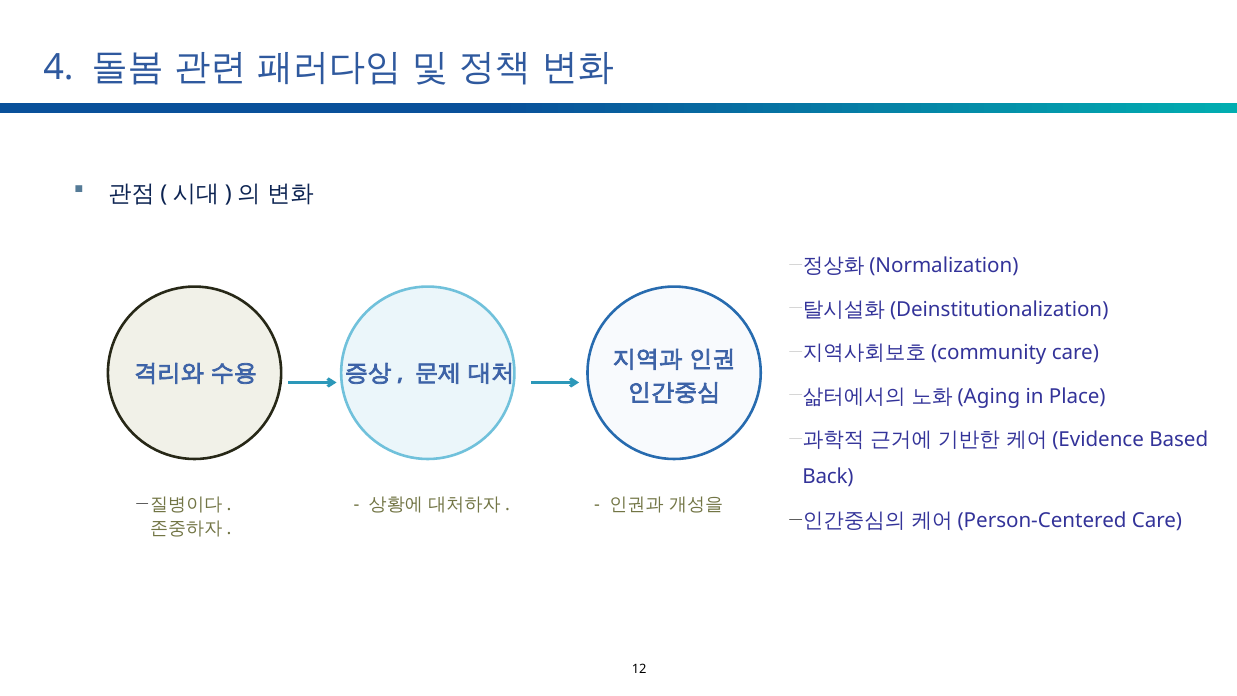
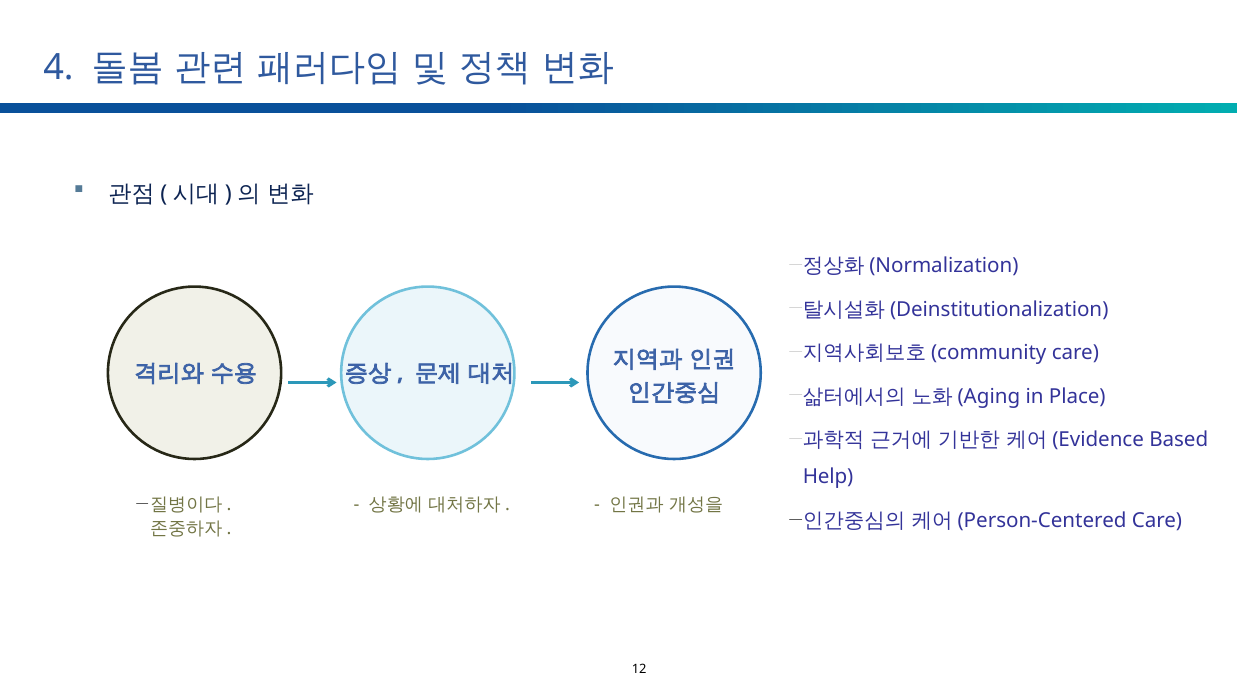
Back: Back -> Help
